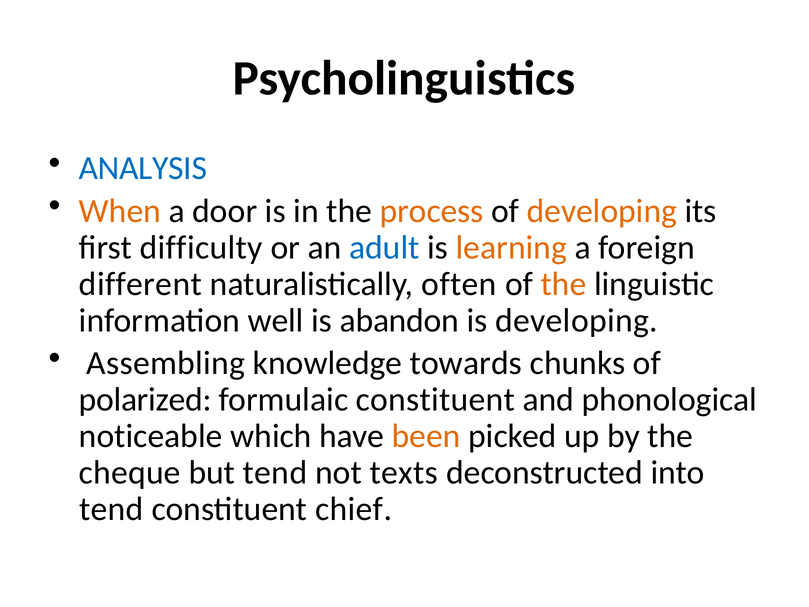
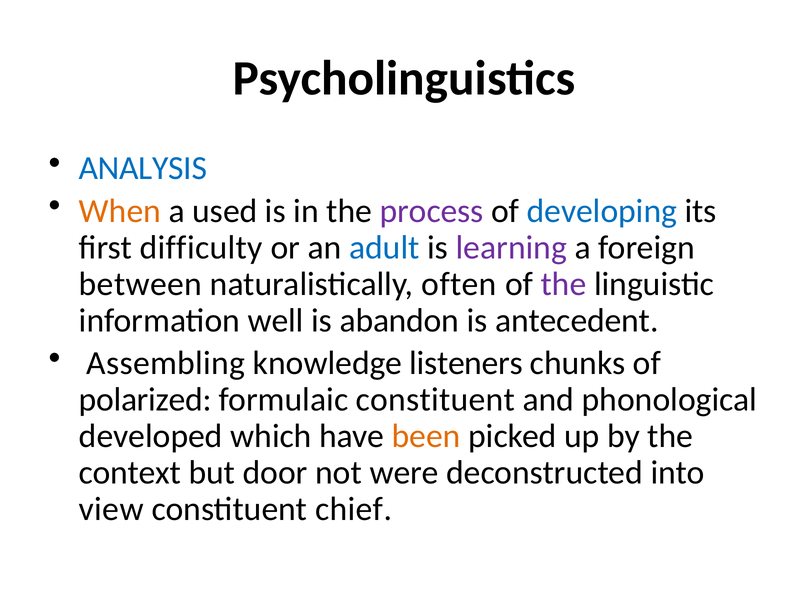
door: door -> used
process colour: orange -> purple
developing at (602, 211) colour: orange -> blue
learning colour: orange -> purple
different: different -> between
the at (564, 284) colour: orange -> purple
is developing: developing -> antecedent
towards: towards -> listeners
noticeable: noticeable -> developed
cheque: cheque -> context
but tend: tend -> door
texts: texts -> were
tend at (111, 509): tend -> view
